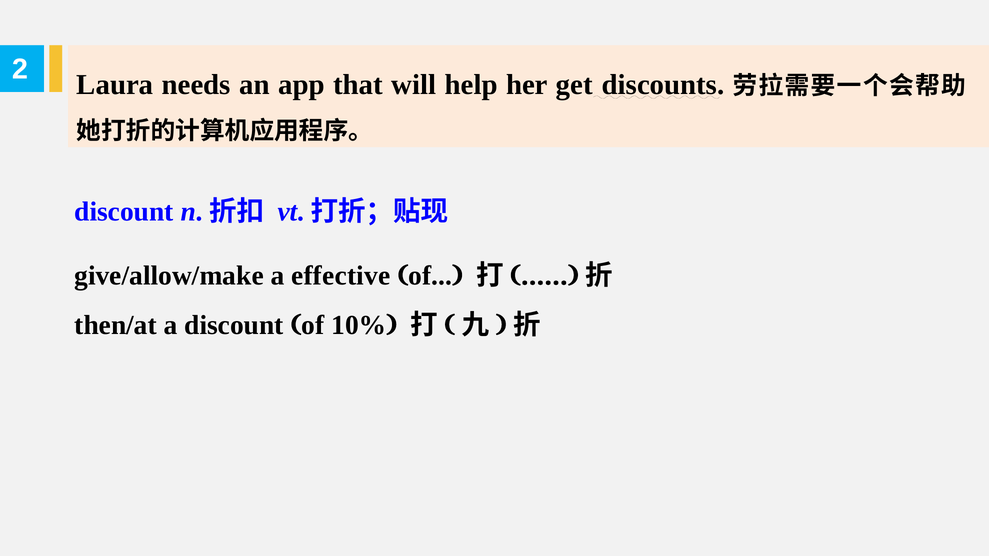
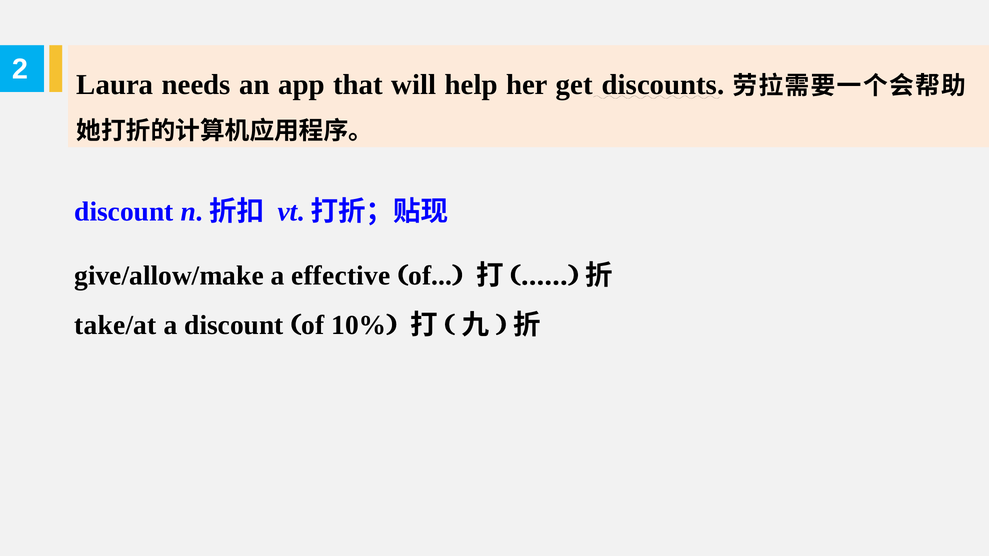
then/at: then/at -> take/at
